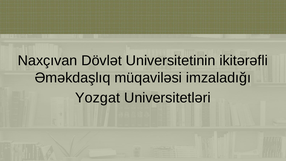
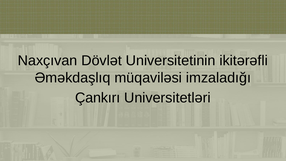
Yozgat: Yozgat -> Çankırı
